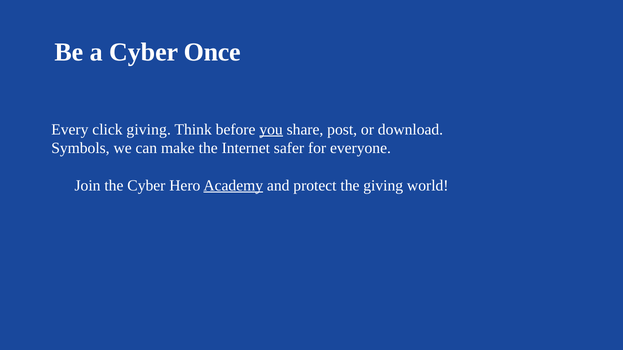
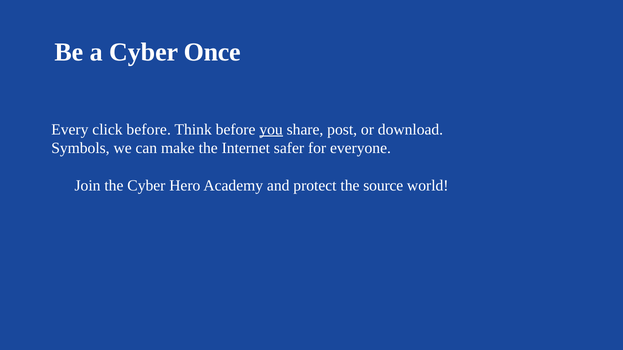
click giving: giving -> before
Academy underline: present -> none
the giving: giving -> source
